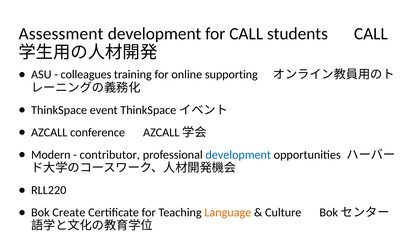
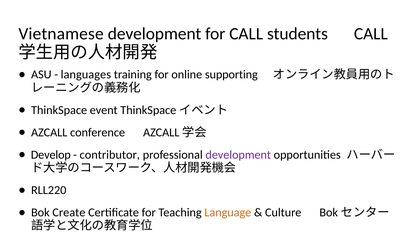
Assessment: Assessment -> Vietnamese
colleagues: colleagues -> languages
Modern: Modern -> Develop
development at (238, 155) colour: blue -> purple
